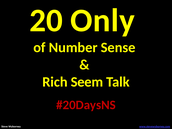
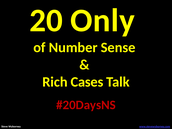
Seem: Seem -> Cases
